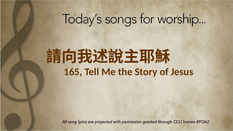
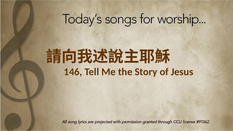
165: 165 -> 146
